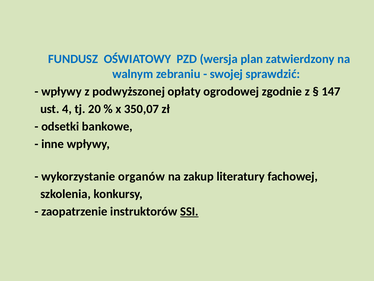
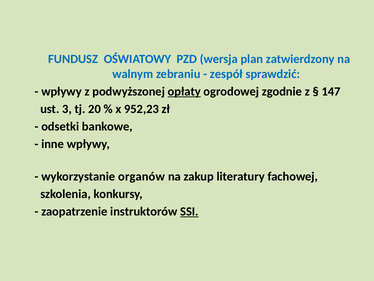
swojej: swojej -> zespół
opłaty underline: none -> present
4: 4 -> 3
350,07: 350,07 -> 952,23
